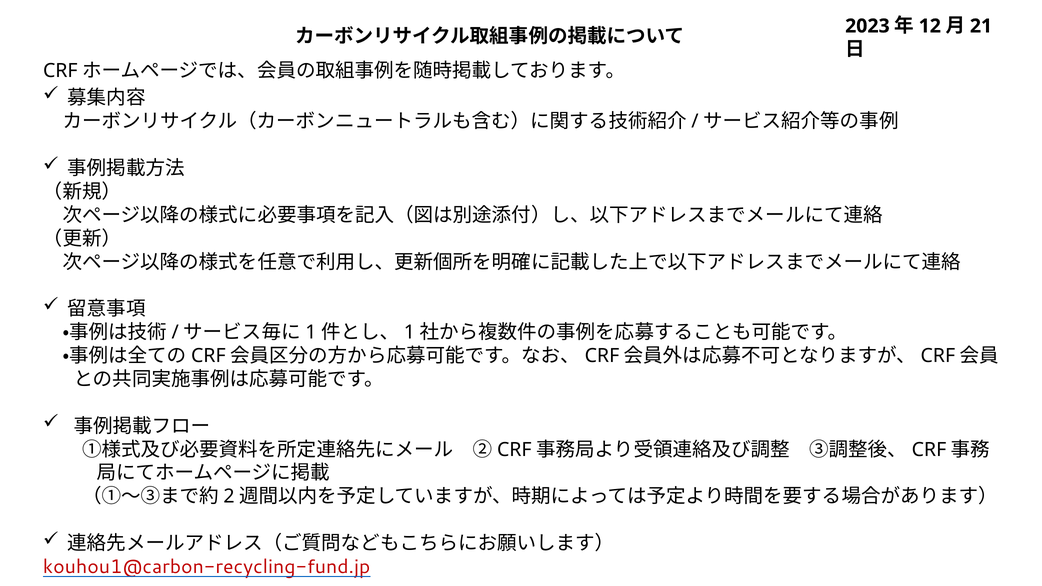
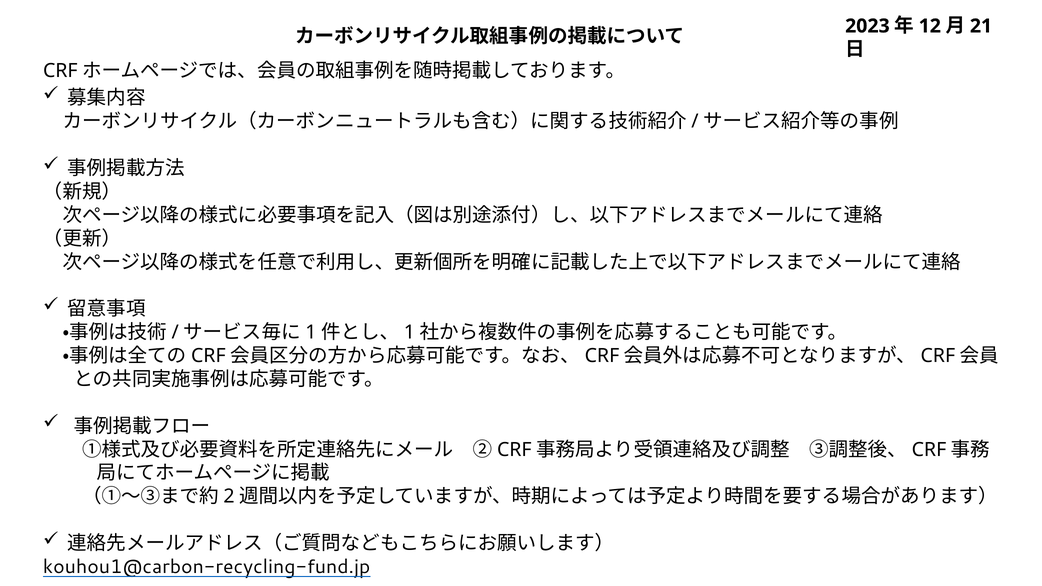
kouhou1@carbon-recycling-fund.jp colour: red -> black
